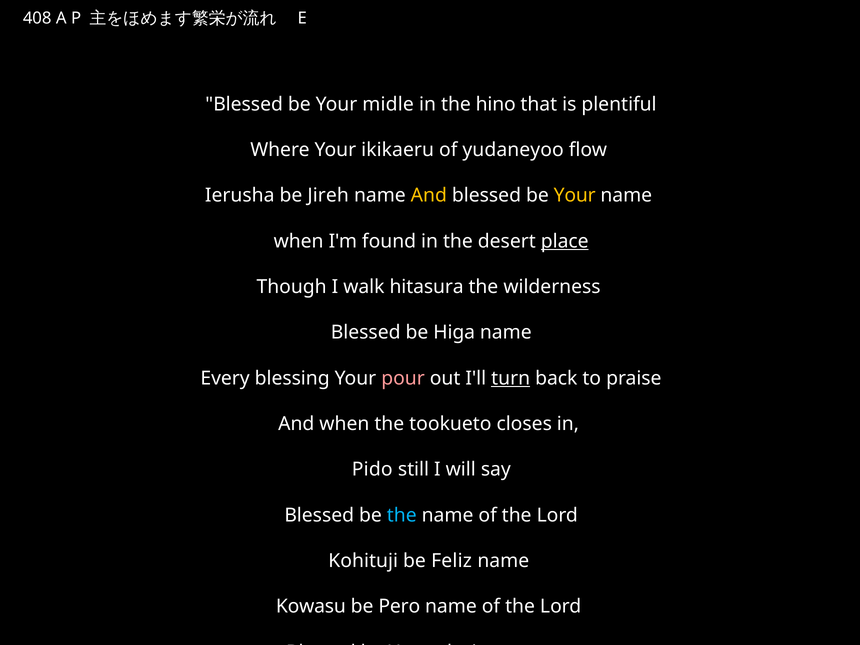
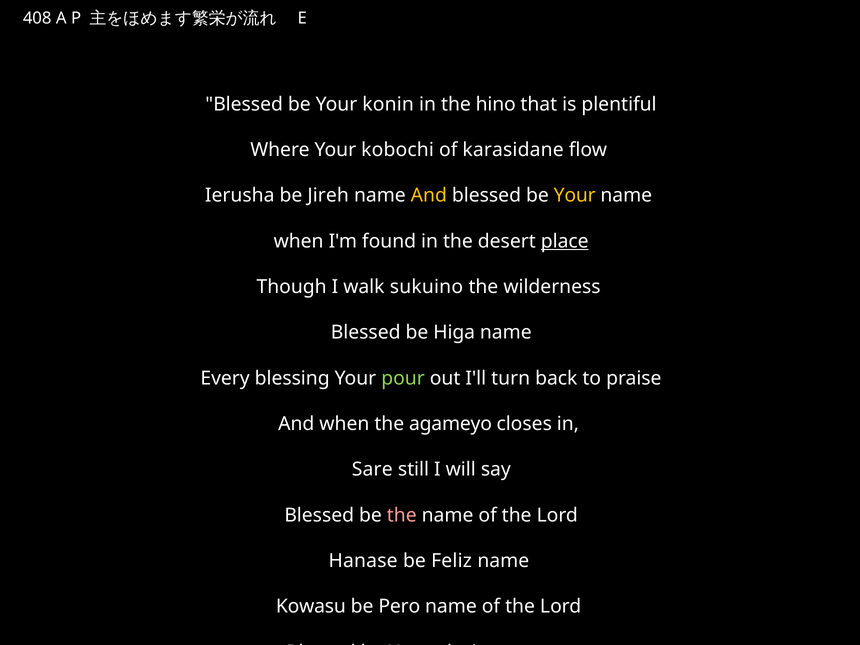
midle: midle -> konin
ikikaeru: ikikaeru -> kobochi
yudaneyoo: yudaneyoo -> karasidane
hitasura: hitasura -> sukuino
pour colour: pink -> light green
turn underline: present -> none
tookueto: tookueto -> agameyo
Pido: Pido -> Sare
the at (402, 515) colour: light blue -> pink
Kohituji: Kohituji -> Hanase
